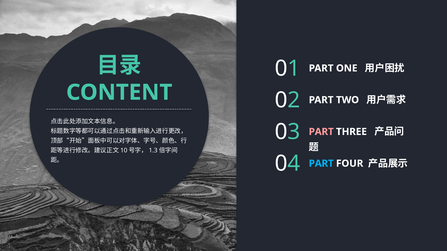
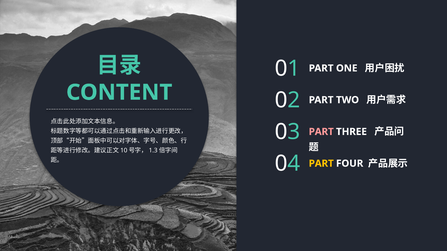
PART at (321, 164) colour: light blue -> yellow
